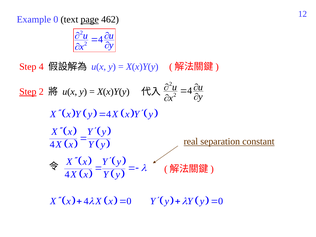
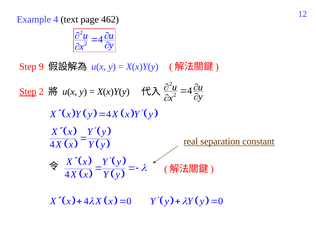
Example 0: 0 -> 4
page underline: present -> none
Step 4: 4 -> 9
